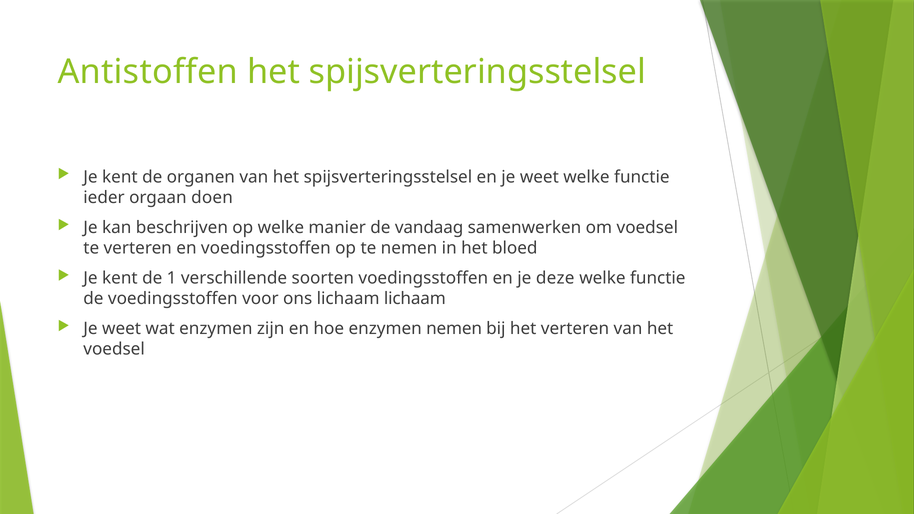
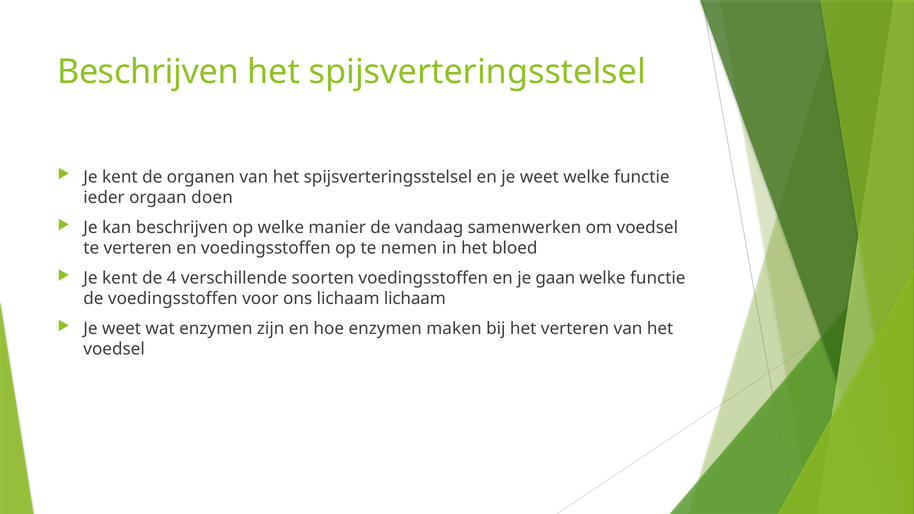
Antistoffen at (148, 72): Antistoffen -> Beschrijven
1: 1 -> 4
deze: deze -> gaan
enzymen nemen: nemen -> maken
